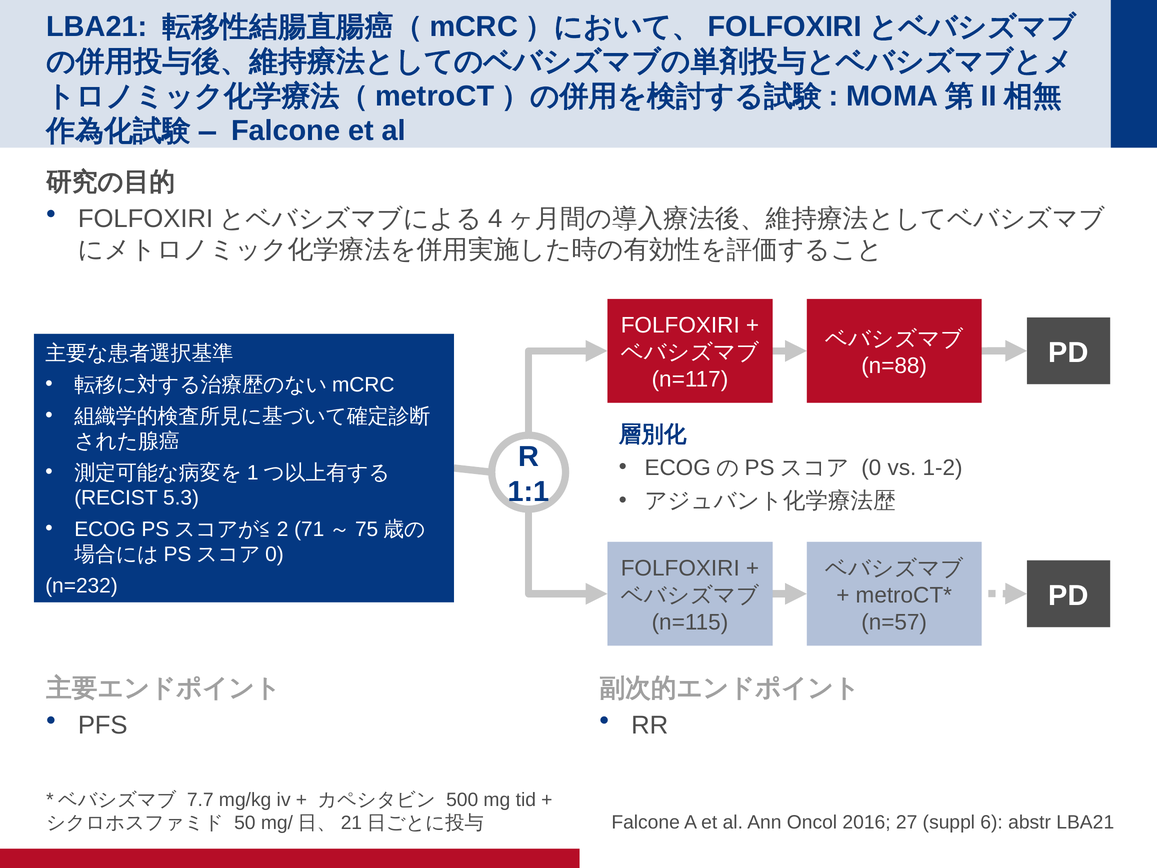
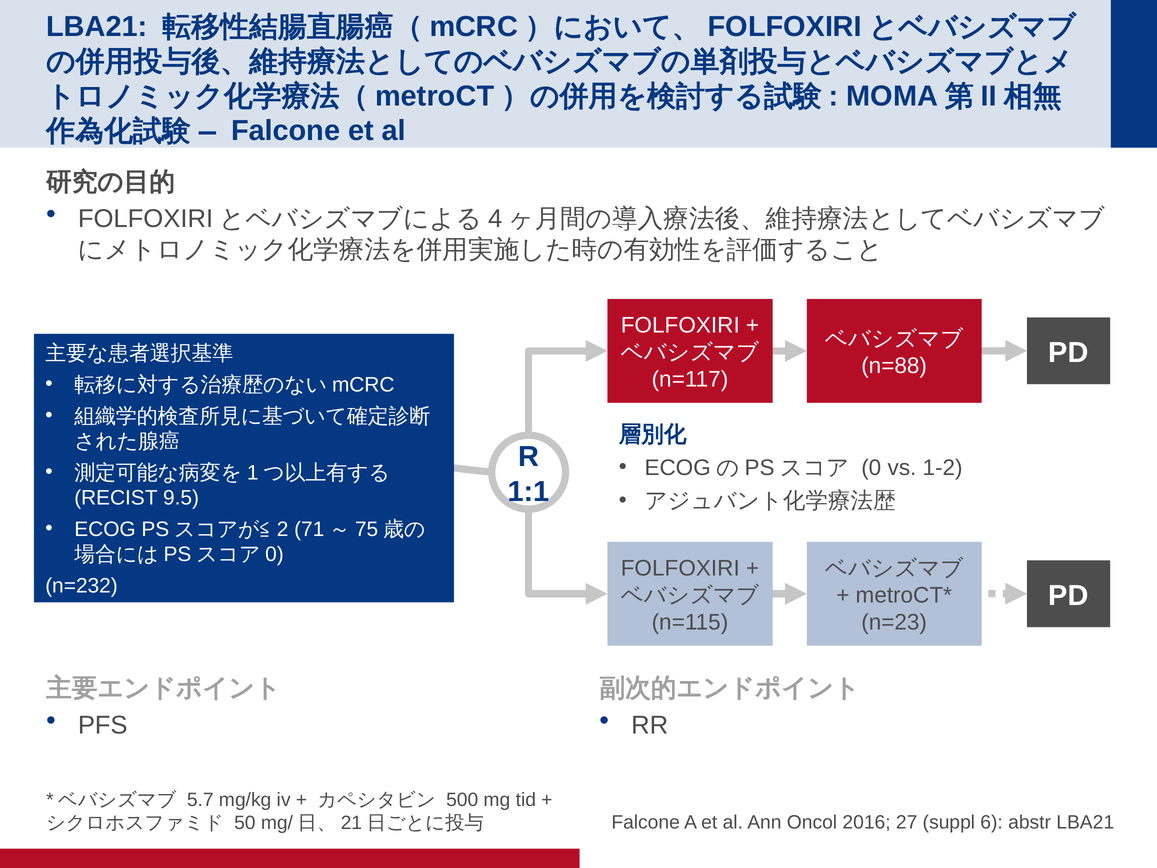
5.3: 5.3 -> 9.5
n=57: n=57 -> n=23
7.7: 7.7 -> 5.7
